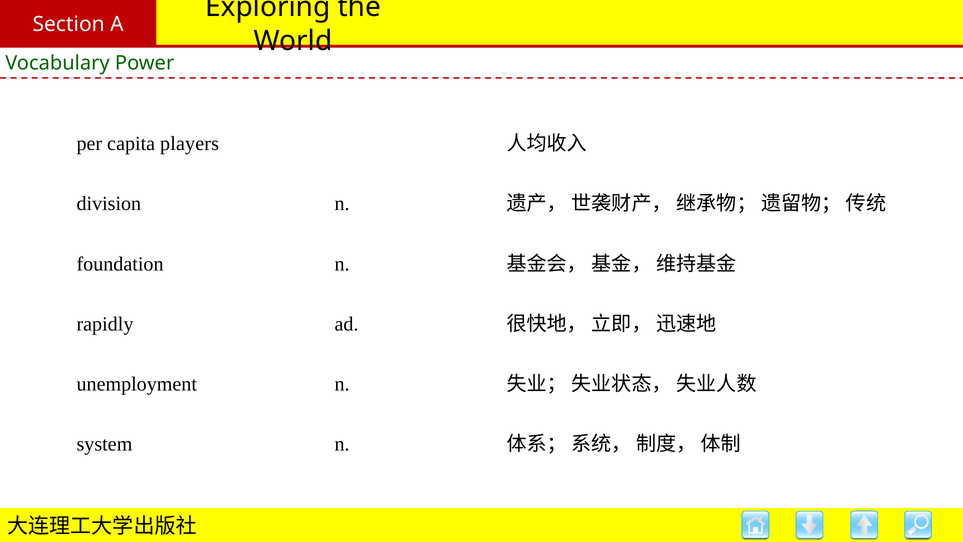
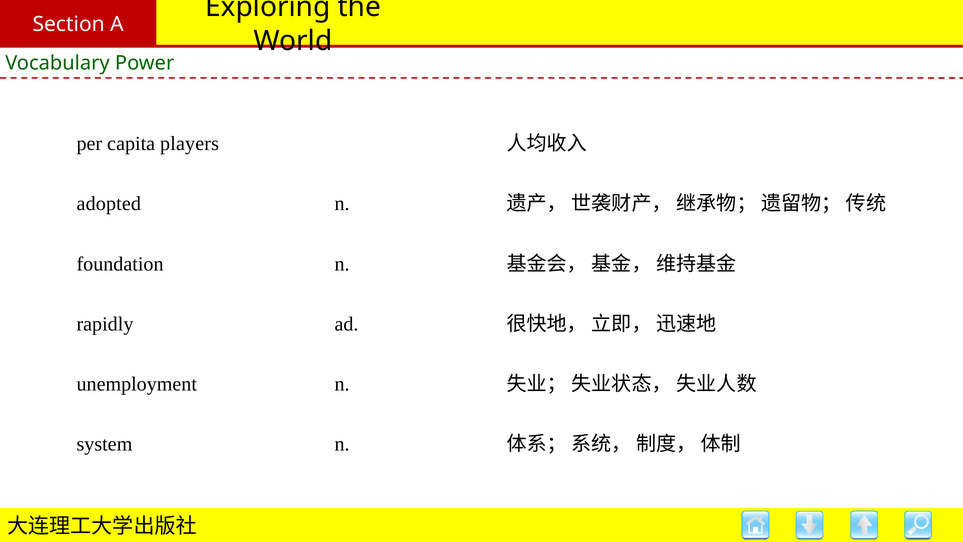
division: division -> adopted
